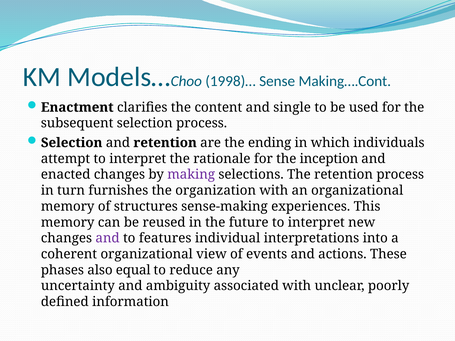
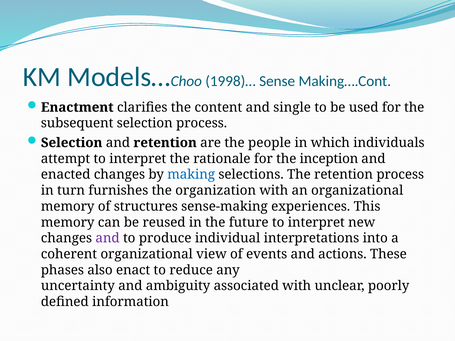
ending: ending -> people
making colour: purple -> blue
features: features -> produce
equal: equal -> enact
